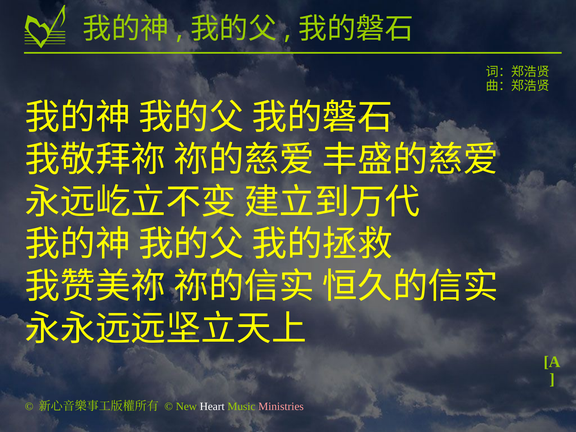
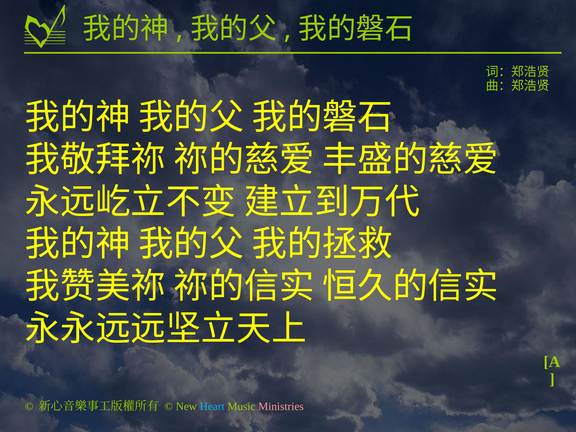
Heart colour: white -> light blue
